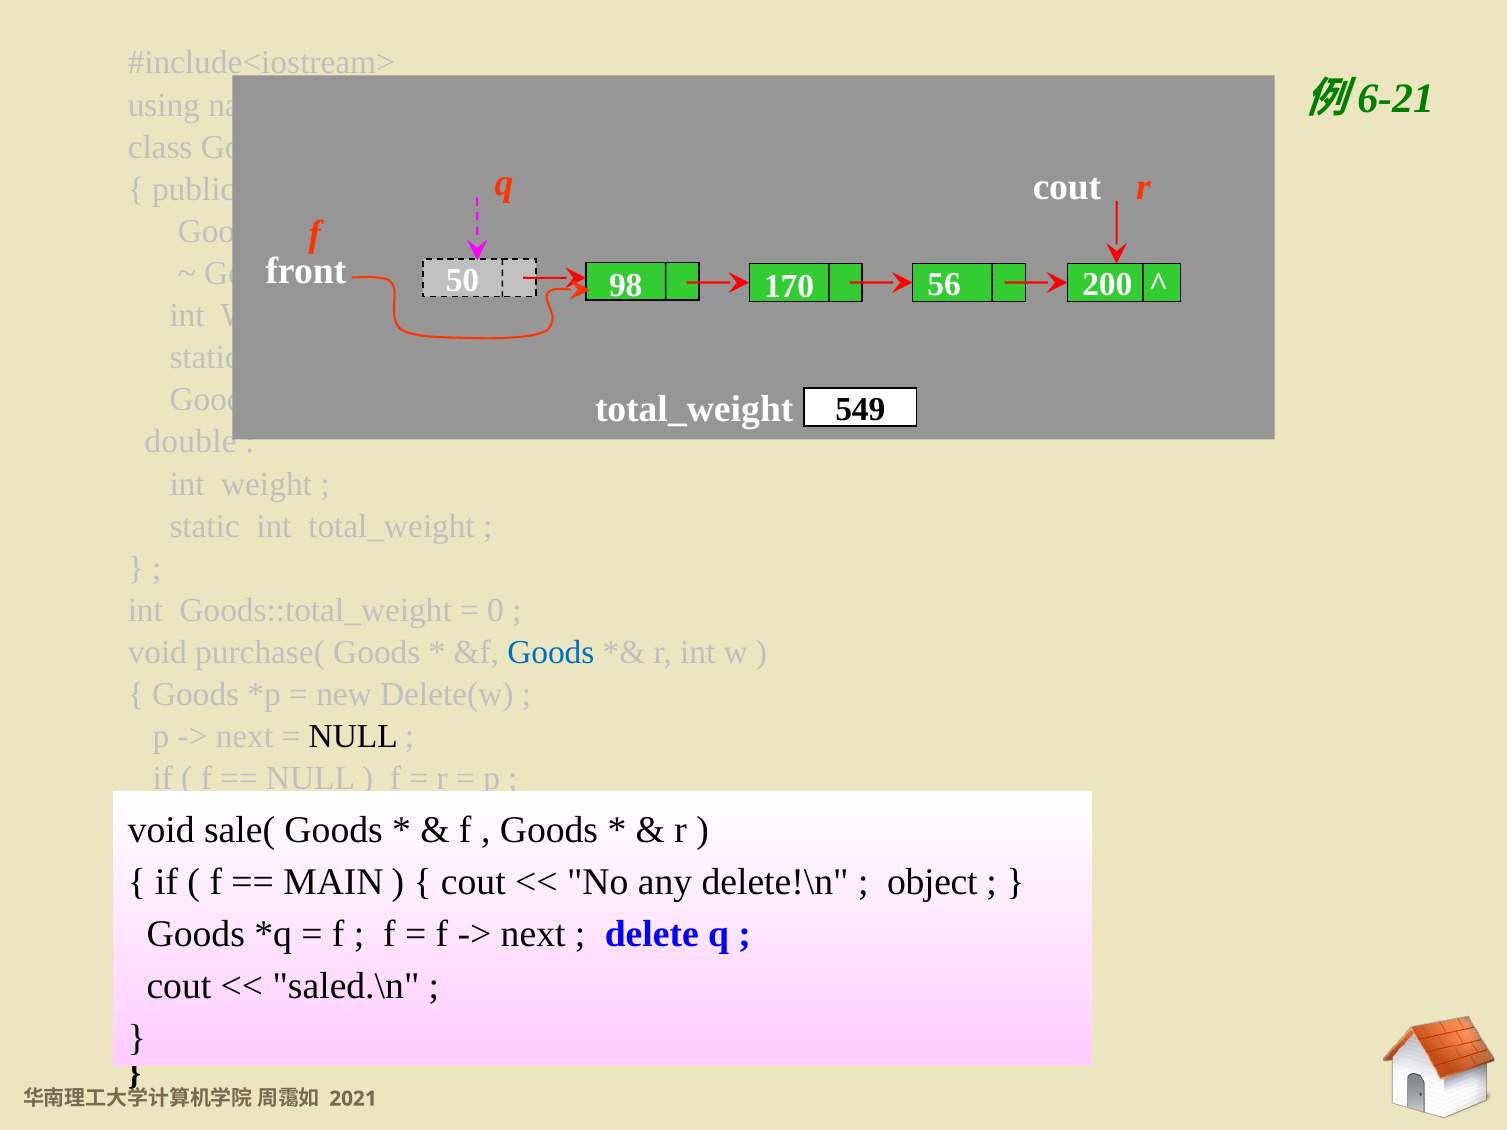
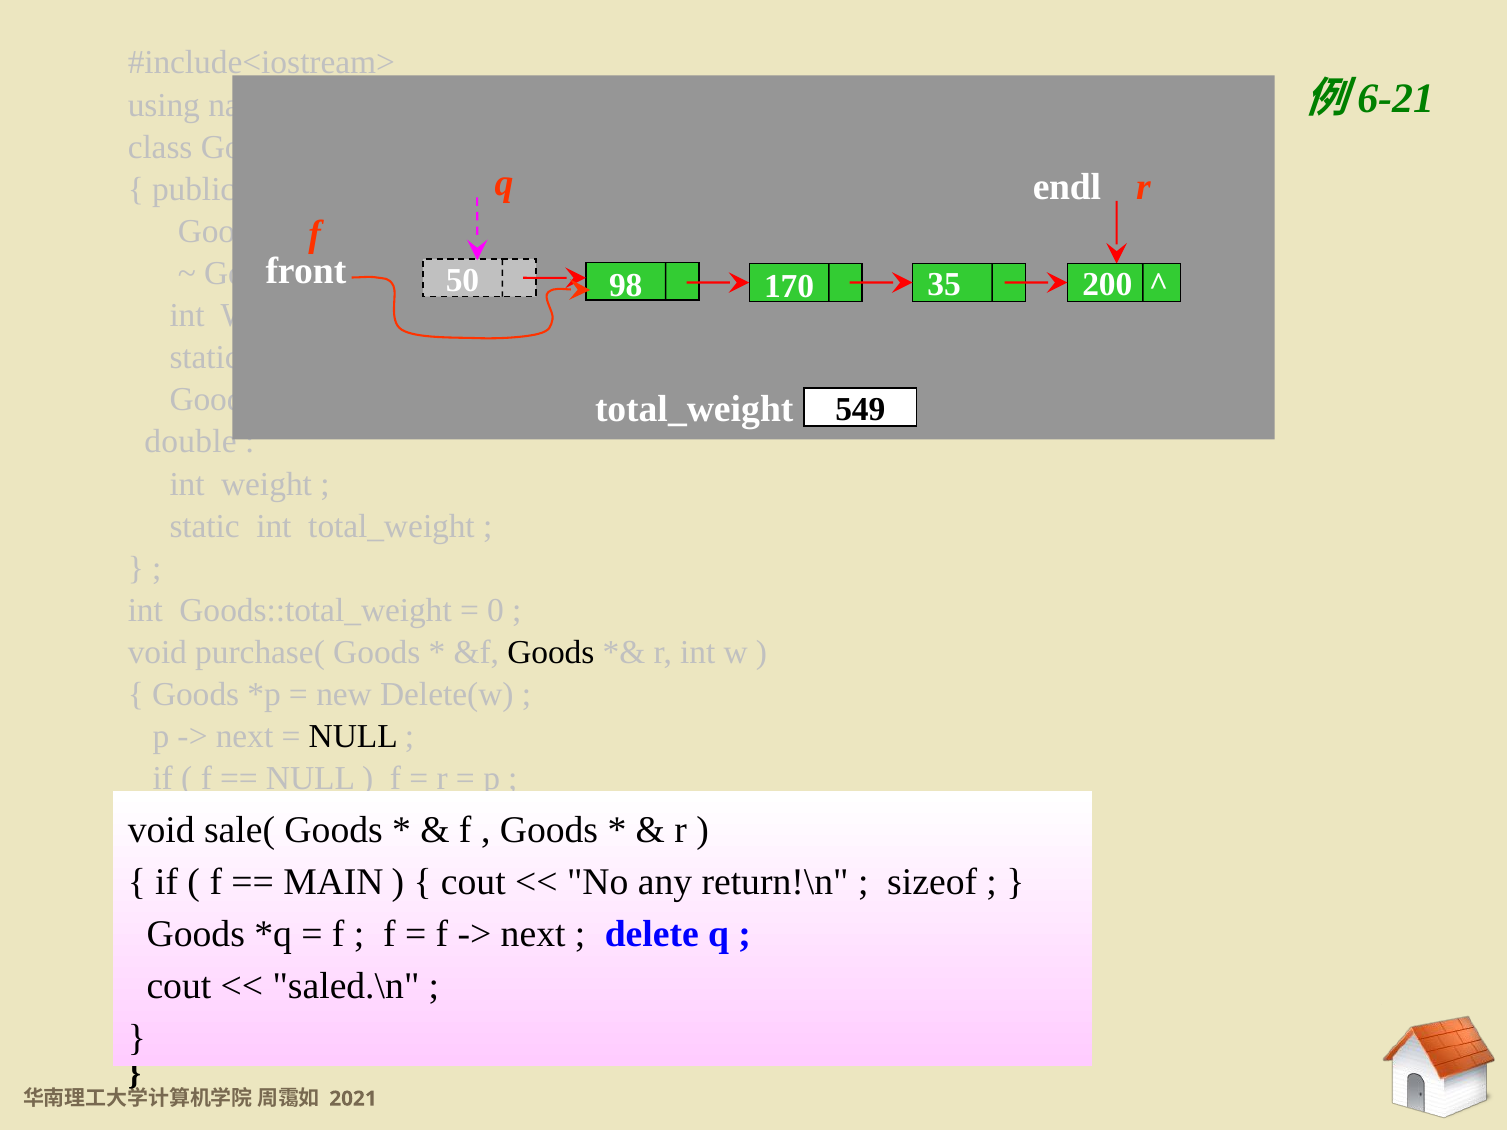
cout at (1067, 187): cout -> endl
56: 56 -> 35
Goods at (551, 653) colour: blue -> black
delete!\n: delete!\n -> return!\n
object: object -> sizeof
